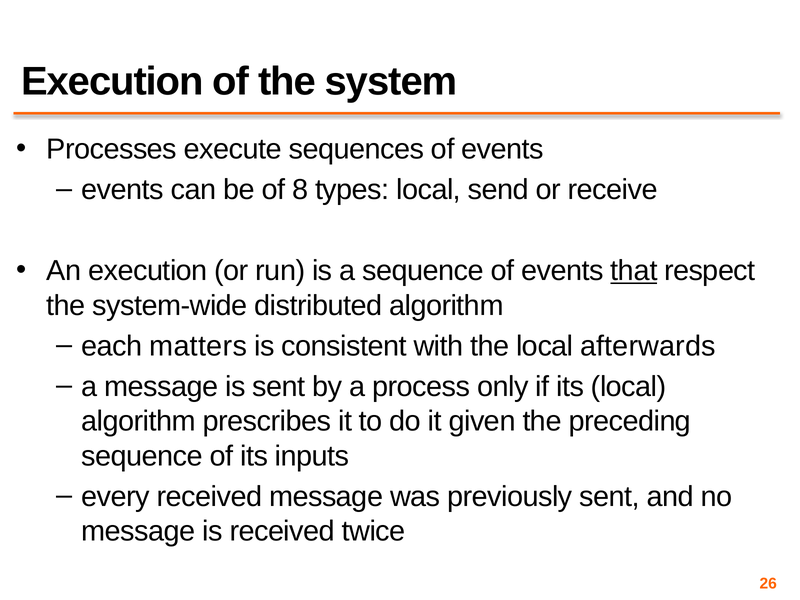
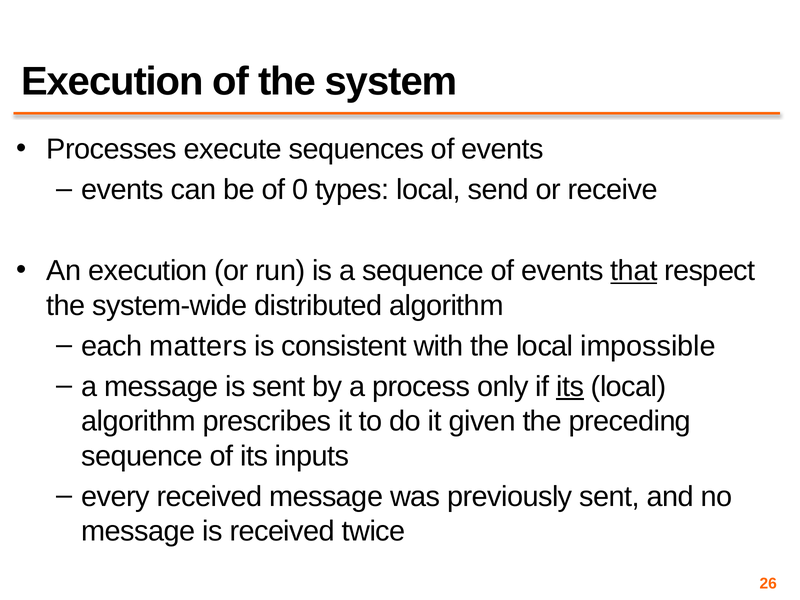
8: 8 -> 0
afterwards: afterwards -> impossible
its at (570, 386) underline: none -> present
